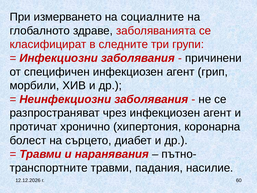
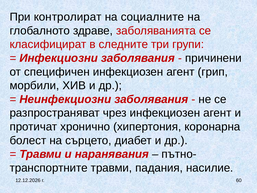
измерването: измерването -> контролират
